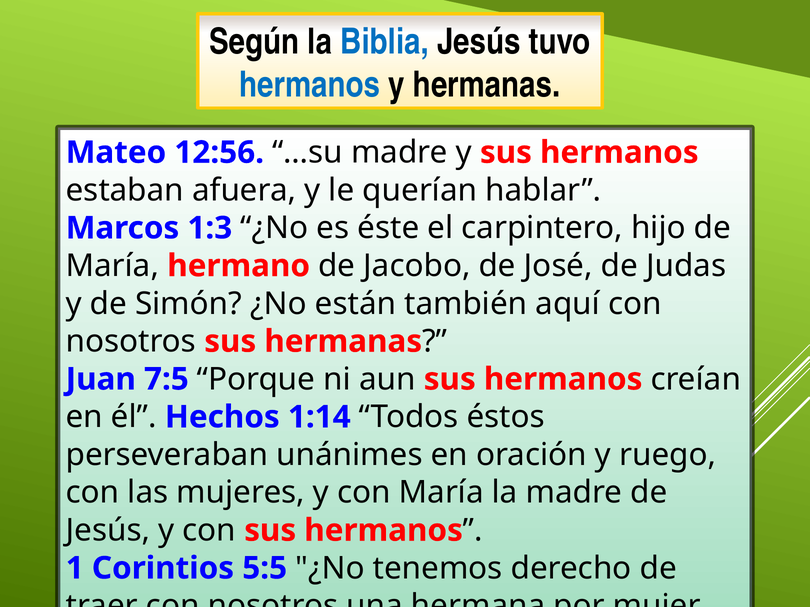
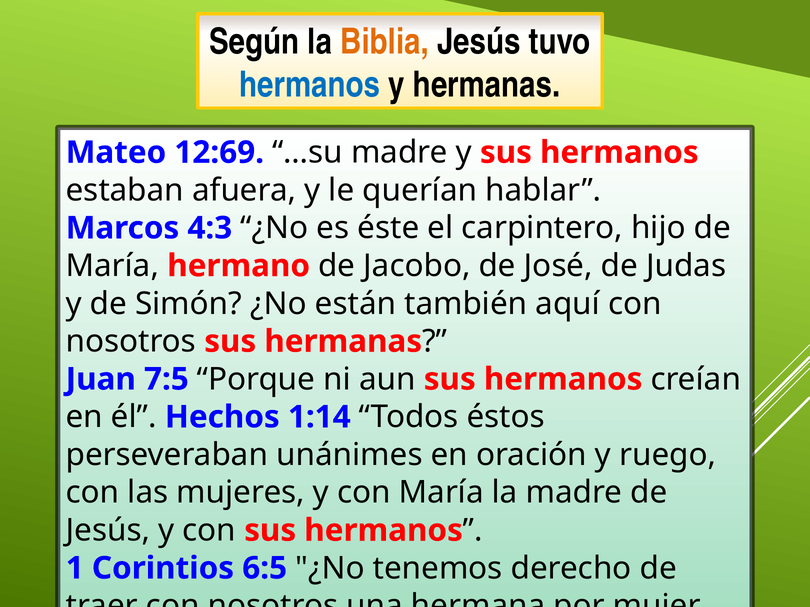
Biblia colour: blue -> orange
12:56: 12:56 -> 12:69
1:3: 1:3 -> 4:3
5:5: 5:5 -> 6:5
